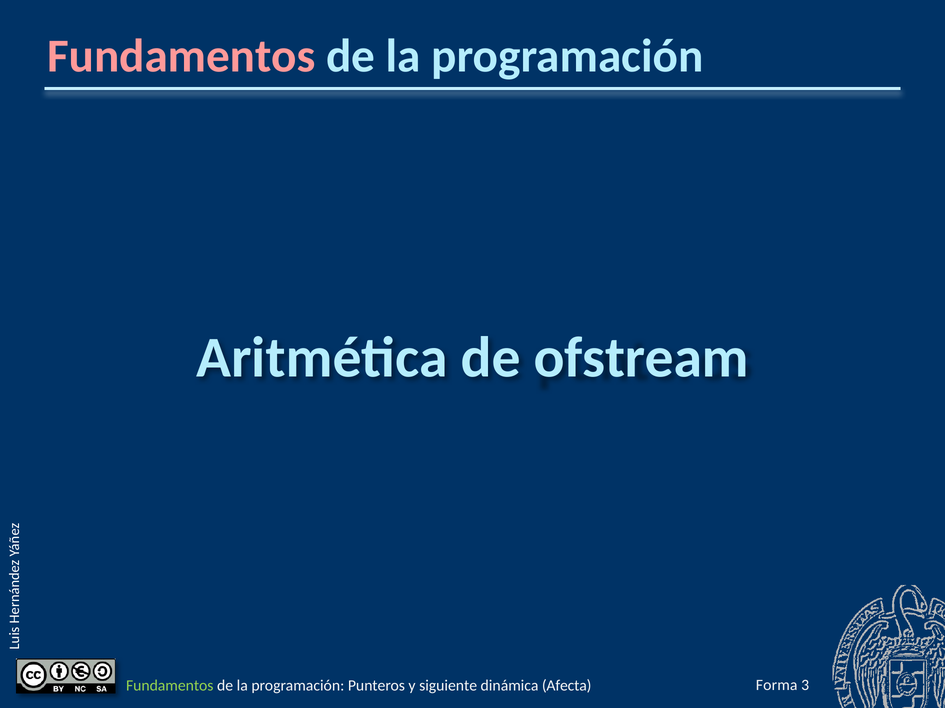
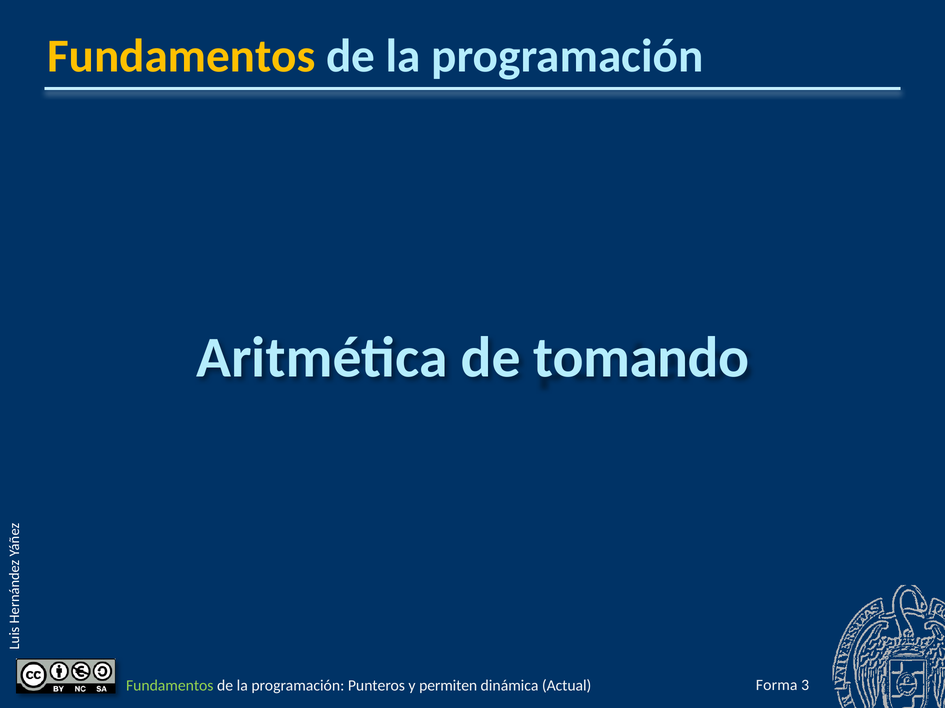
Fundamentos at (181, 56) colour: pink -> yellow
ofstream: ofstream -> tomando
siguiente: siguiente -> permiten
Afecta: Afecta -> Actual
